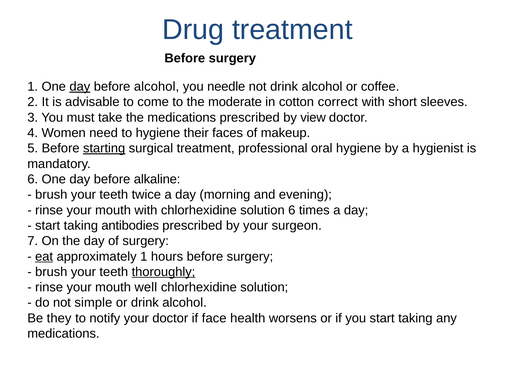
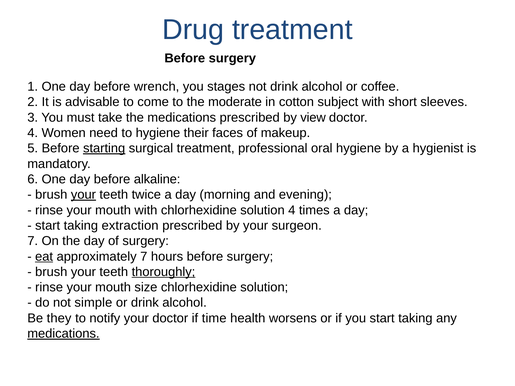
day at (80, 87) underline: present -> none
before alcohol: alcohol -> wrench
needle: needle -> stages
correct: correct -> subject
your at (83, 195) underline: none -> present
solution 6: 6 -> 4
antibodies: antibodies -> extraction
approximately 1: 1 -> 7
well: well -> size
face: face -> time
medications at (63, 334) underline: none -> present
